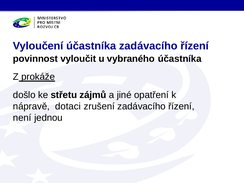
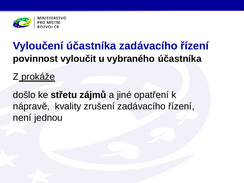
dotaci: dotaci -> kvality
